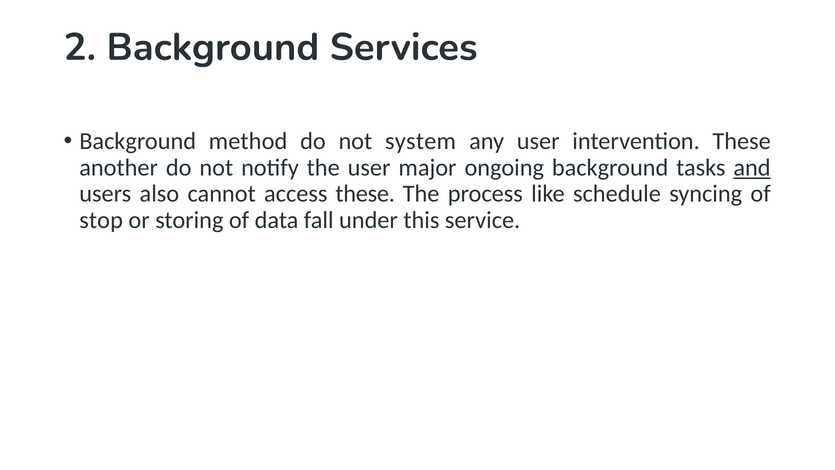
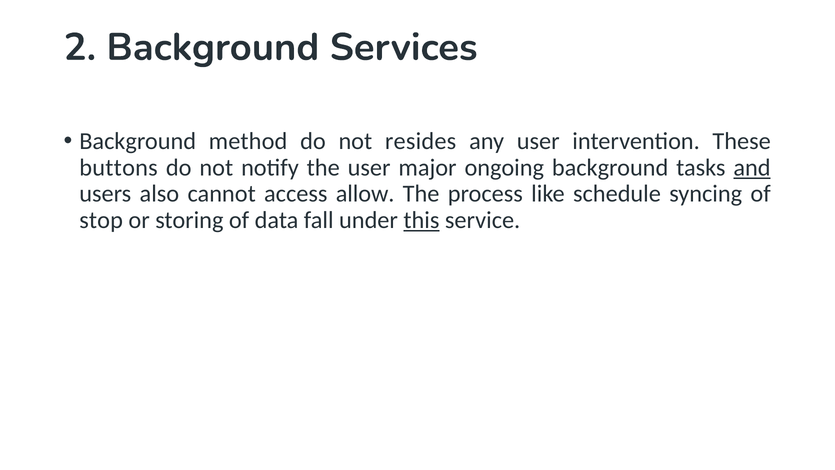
system: system -> resides
another: another -> buttons
access these: these -> allow
this underline: none -> present
